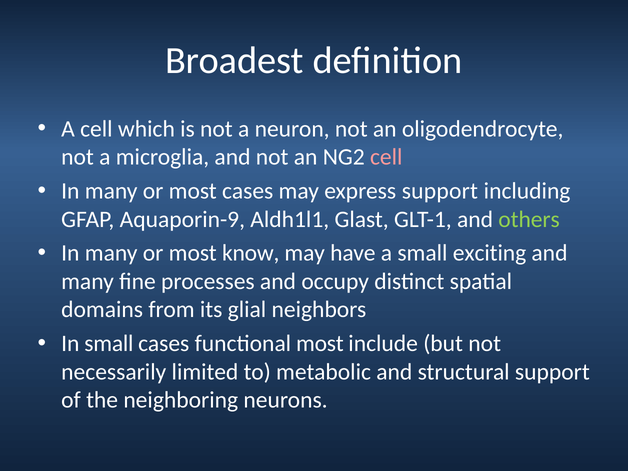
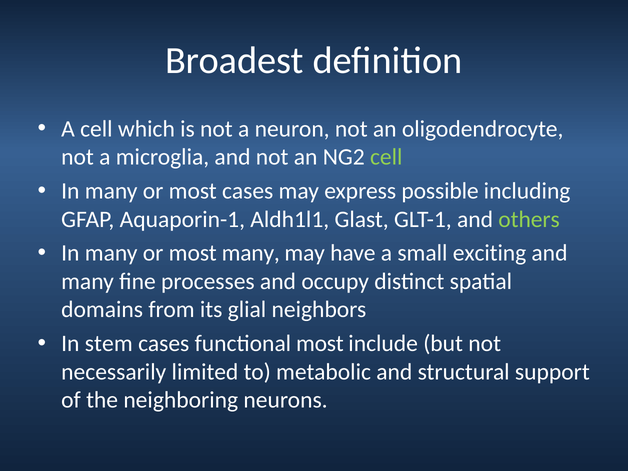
cell at (386, 157) colour: pink -> light green
express support: support -> possible
Aquaporin-9: Aquaporin-9 -> Aquaporin-1
most know: know -> many
In small: small -> stem
